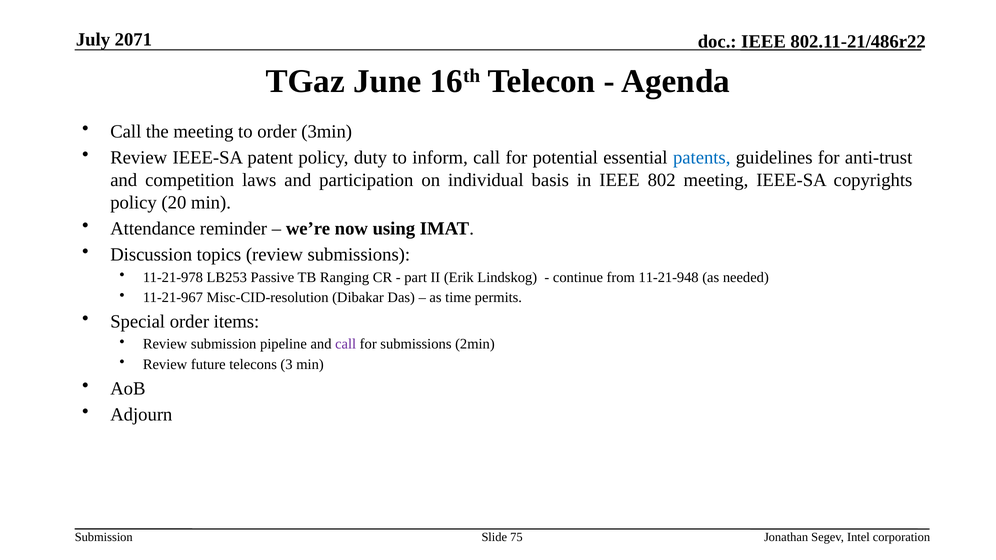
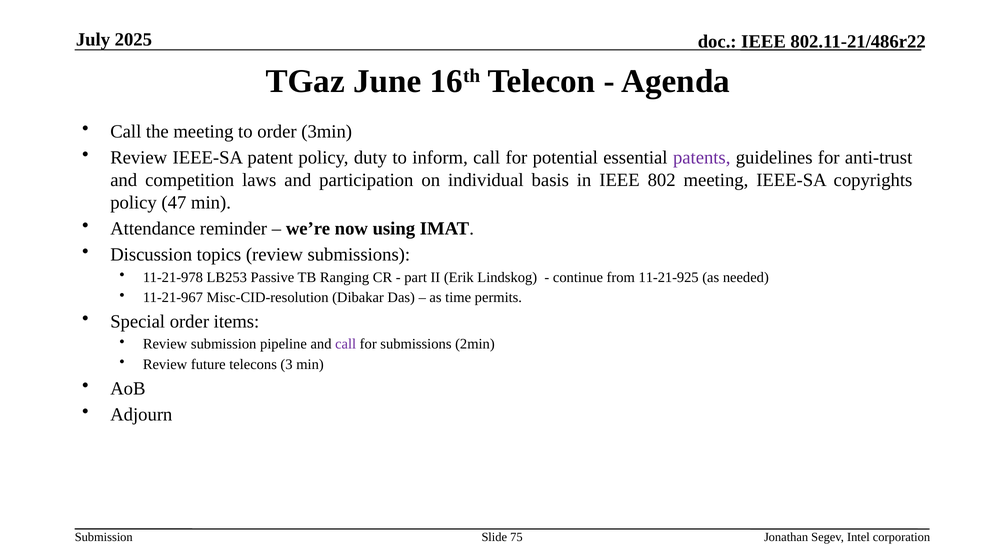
2071: 2071 -> 2025
patents colour: blue -> purple
20: 20 -> 47
11-21-948: 11-21-948 -> 11-21-925
